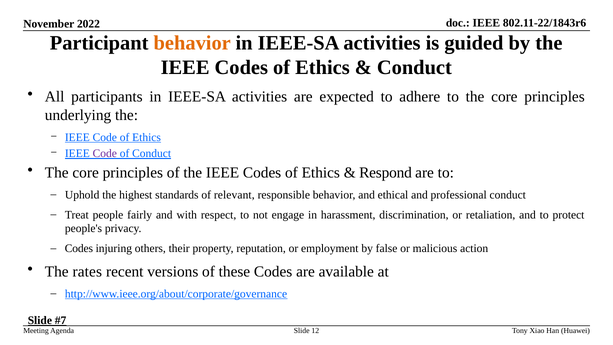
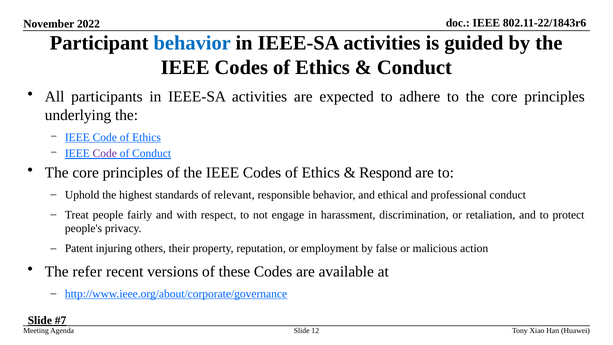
behavior at (192, 43) colour: orange -> blue
Codes at (79, 248): Codes -> Patent
rates: rates -> refer
